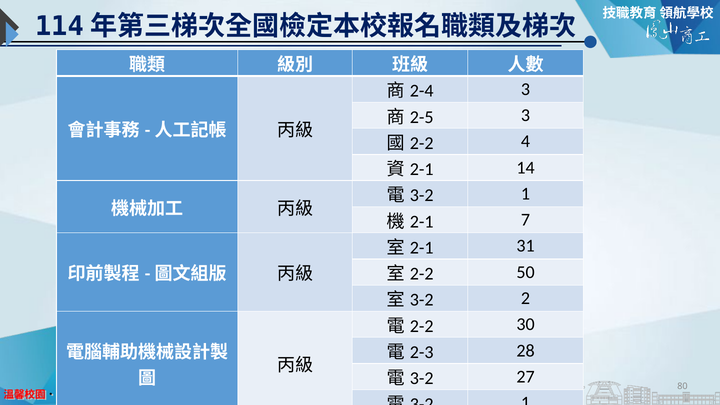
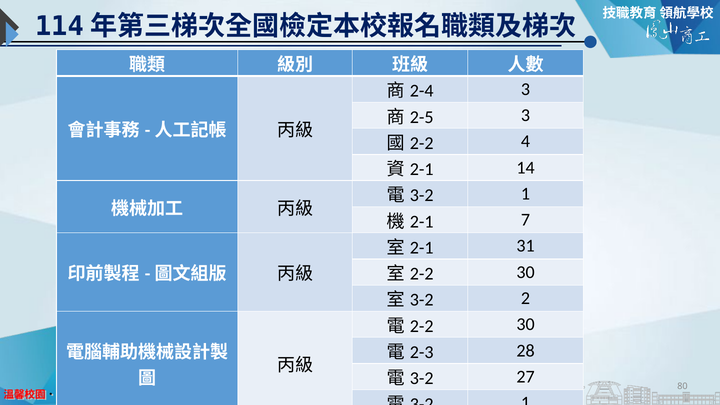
50 at (526, 272): 50 -> 30
